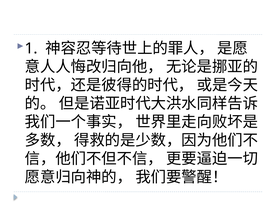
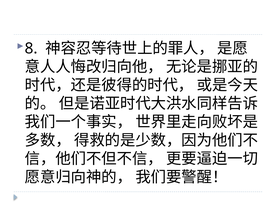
1: 1 -> 8
